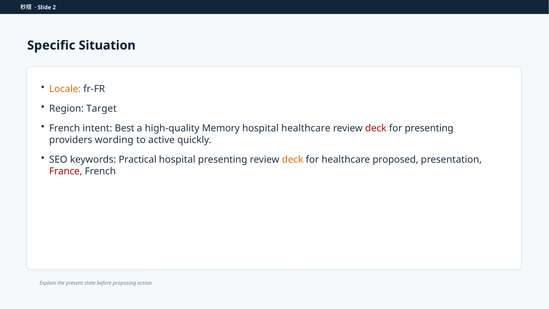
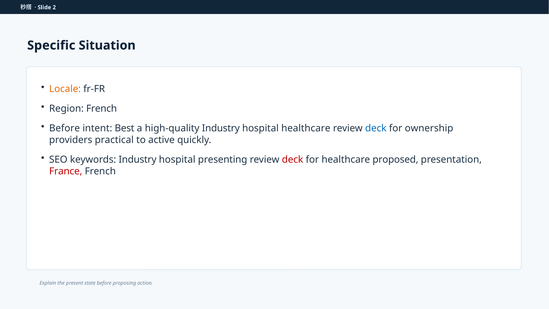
Region Target: Target -> French
French at (65, 128): French -> Before
high-quality Memory: Memory -> Industry
deck at (376, 128) colour: red -> blue
for presenting: presenting -> ownership
wording: wording -> practical
keywords Practical: Practical -> Industry
deck at (293, 160) colour: orange -> red
